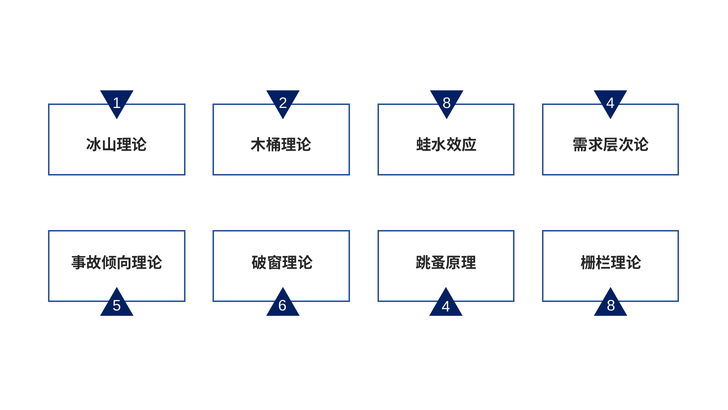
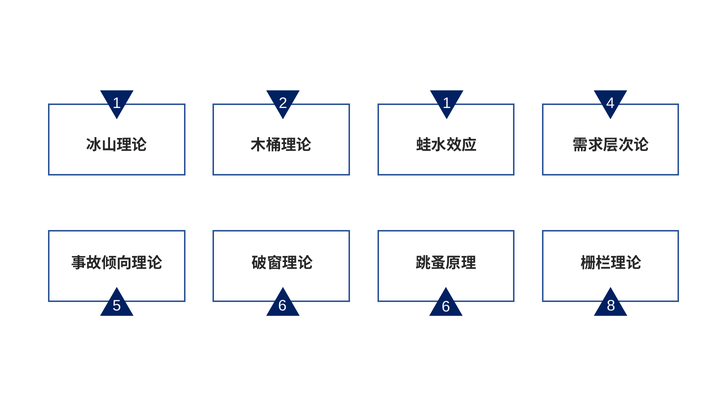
2 8: 8 -> 1
6 4: 4 -> 6
